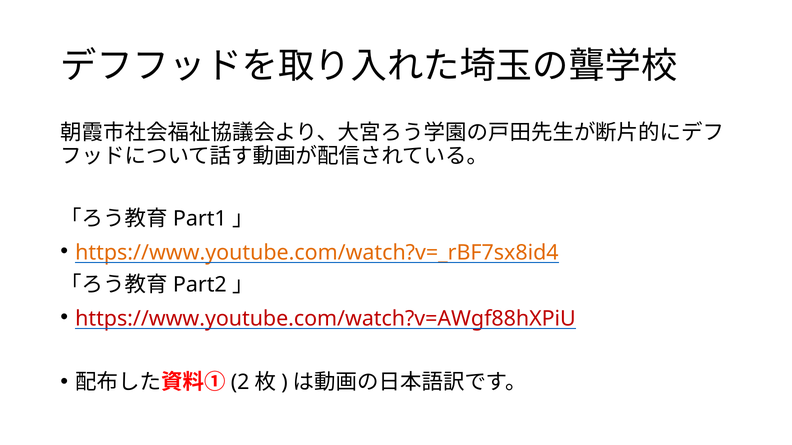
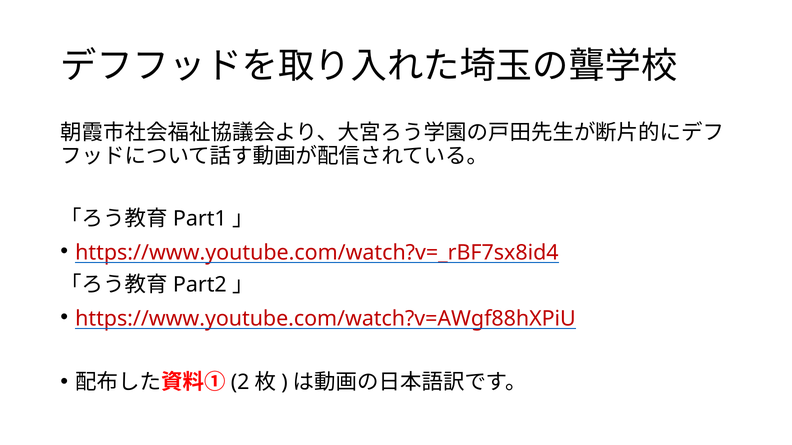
https://www.youtube.com/watch?v=_rBF7sx8id4 colour: orange -> red
